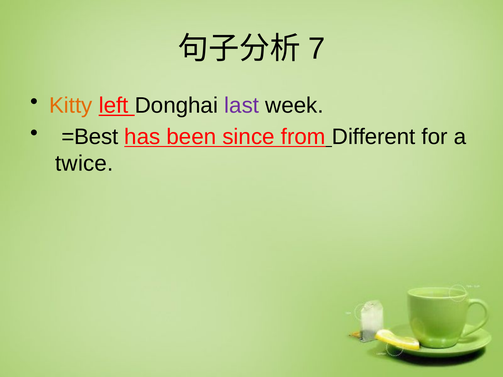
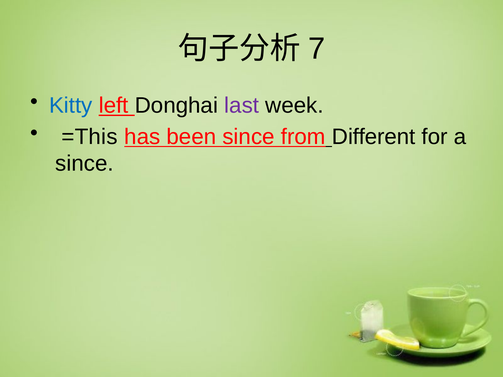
Kitty colour: orange -> blue
=Best: =Best -> =This
twice at (84, 164): twice -> since
